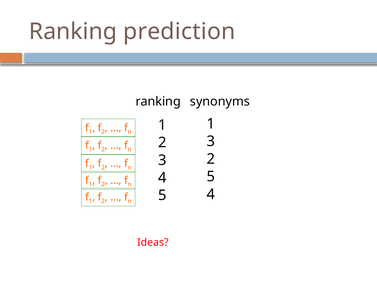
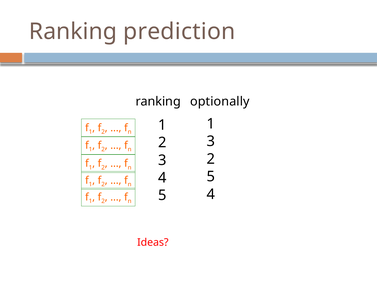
synonyms: synonyms -> optionally
